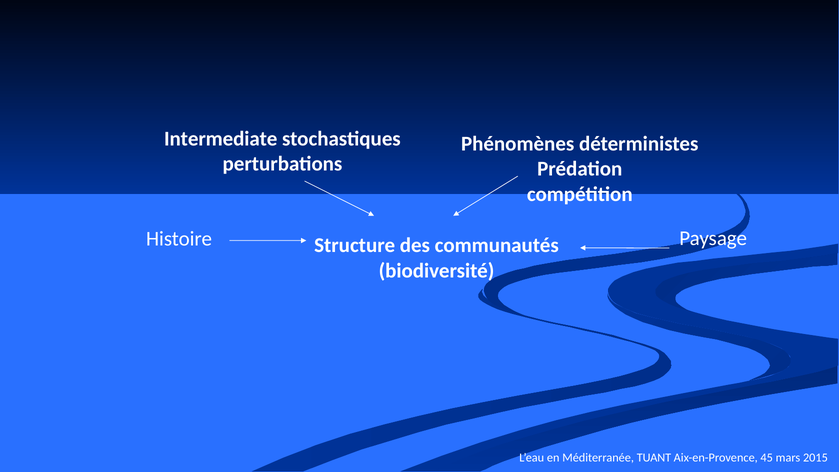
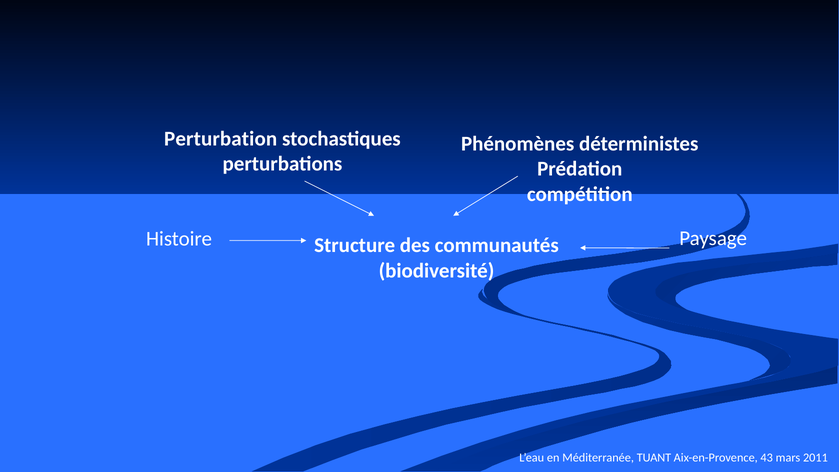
Intermediate: Intermediate -> Perturbation
45: 45 -> 43
2015: 2015 -> 2011
